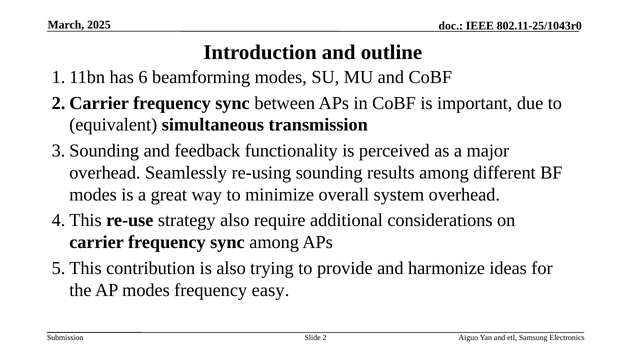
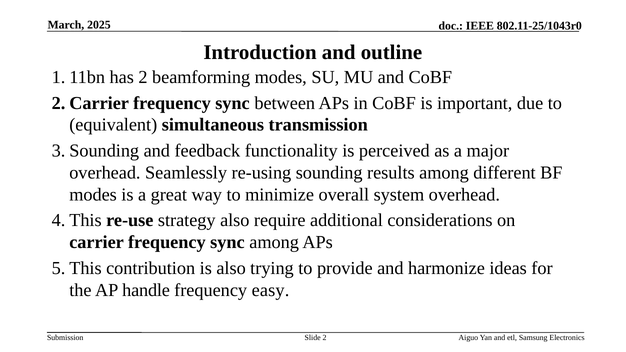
has 6: 6 -> 2
AP modes: modes -> handle
